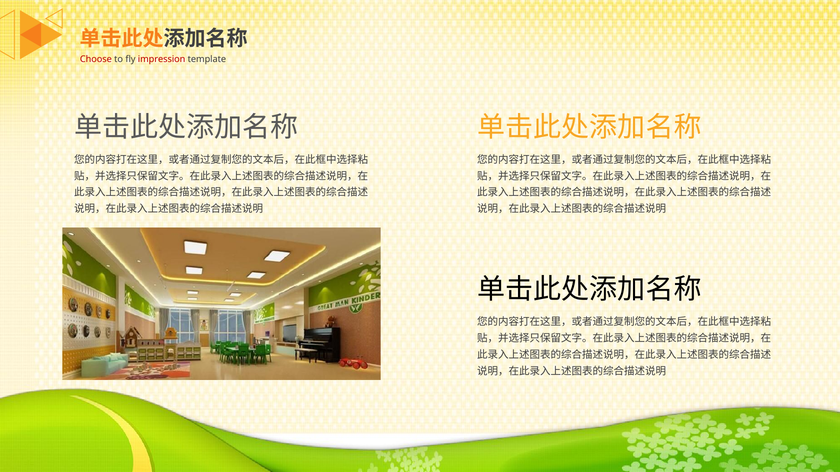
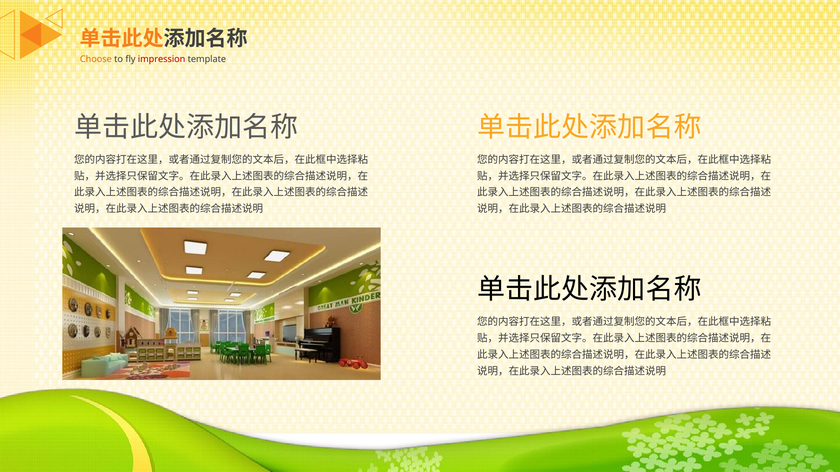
Choose colour: red -> orange
